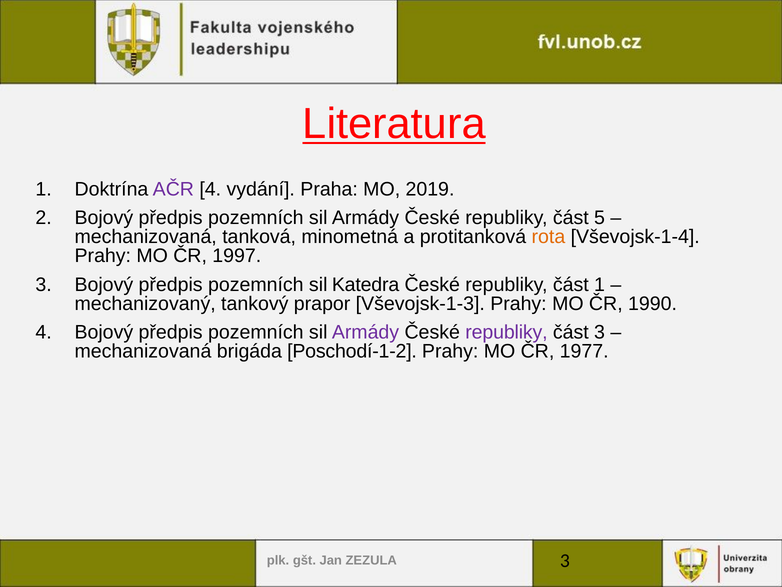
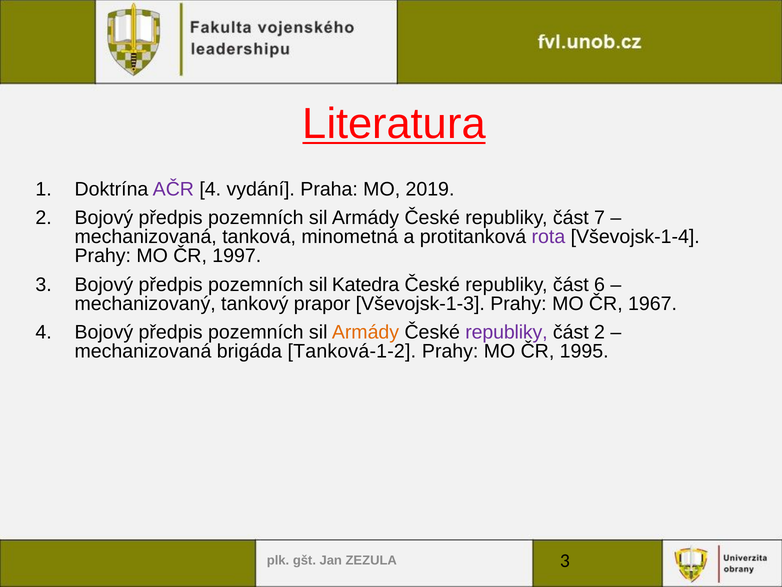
5: 5 -> 7
rota colour: orange -> purple
část 1: 1 -> 6
1990: 1990 -> 1967
Armády at (365, 332) colour: purple -> orange
část 3: 3 -> 2
Poschodí-1-2: Poschodí-1-2 -> Tanková-1-2
1977: 1977 -> 1995
